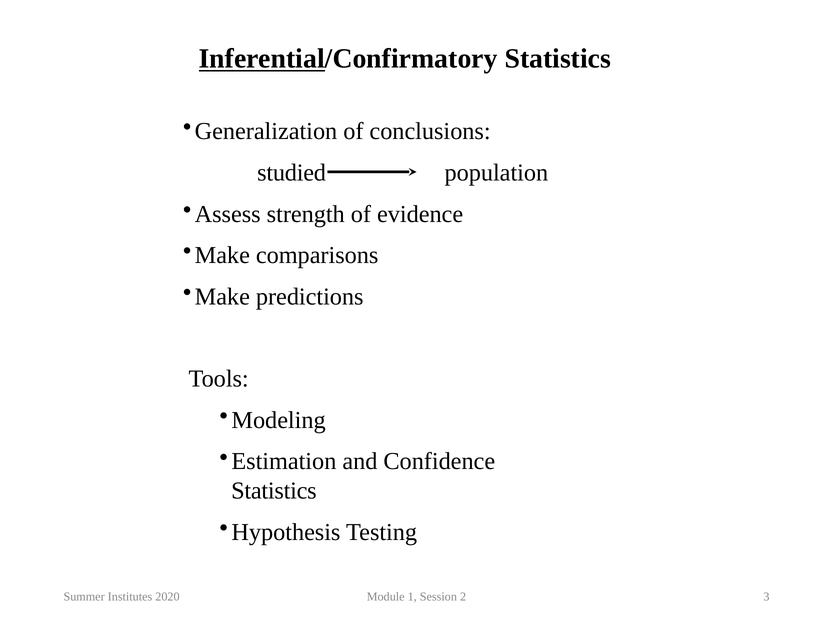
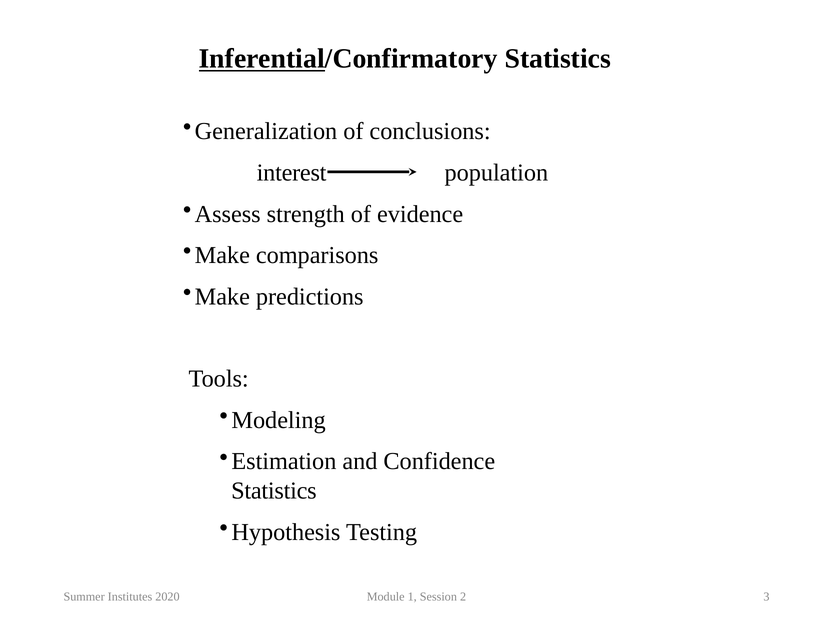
studied: studied -> interest
